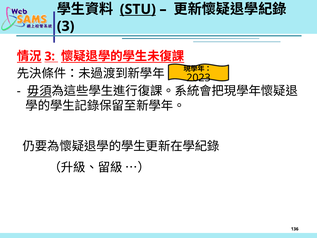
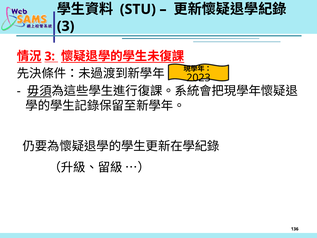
STU underline: present -> none
